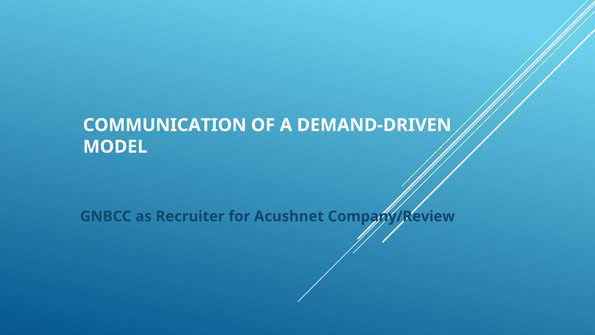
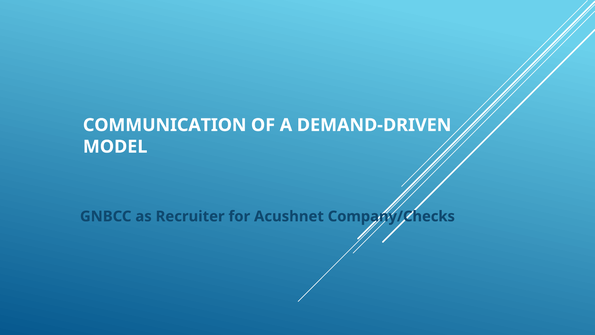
Company/Review: Company/Review -> Company/Checks
